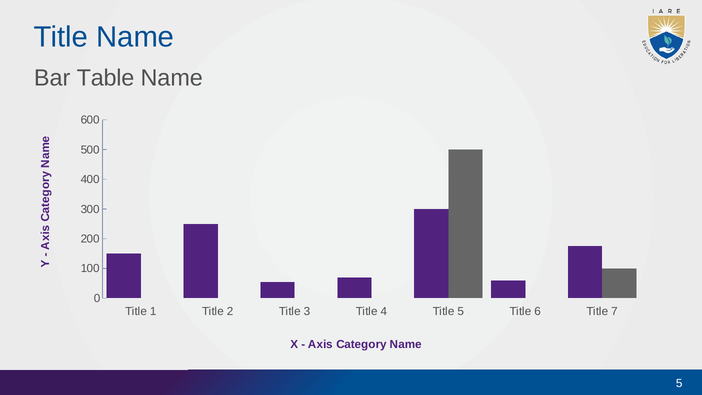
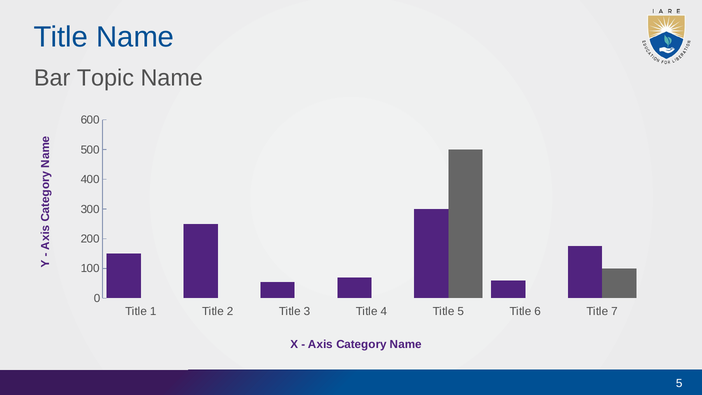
Table: Table -> Topic
